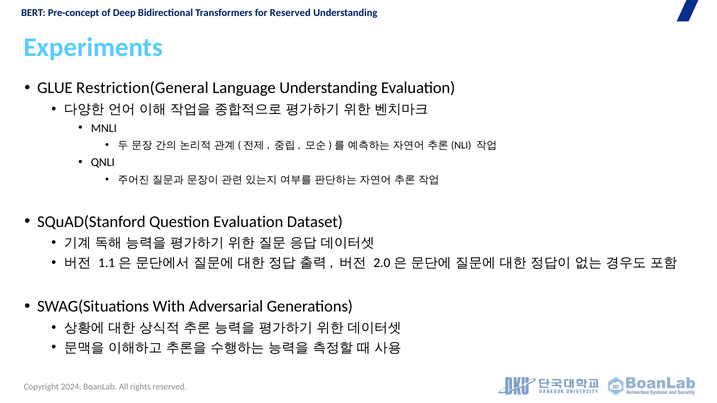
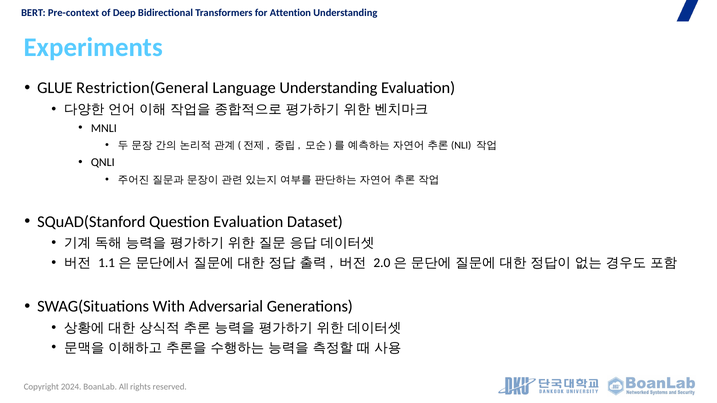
Pre-concept: Pre-concept -> Pre-context
for Reserved: Reserved -> Attention
